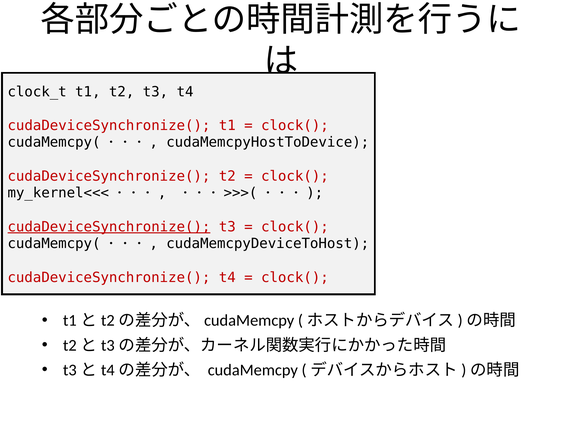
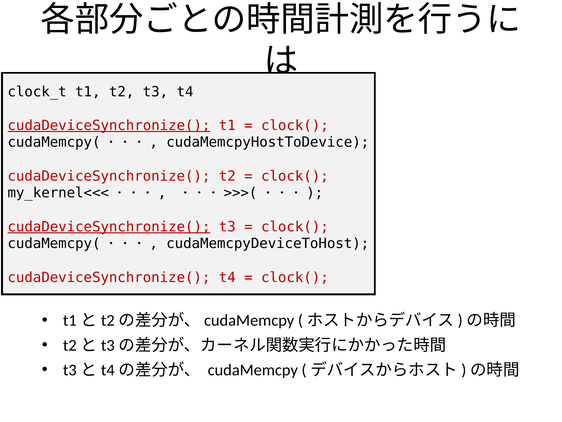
cudaDeviceSynchronize( at (109, 125) underline: none -> present
